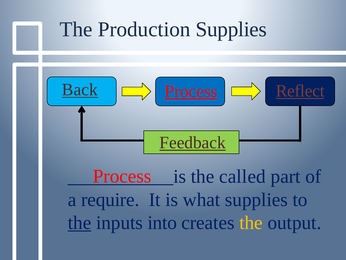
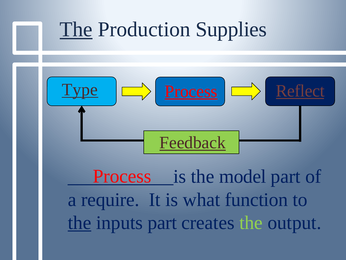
The at (76, 29) underline: none -> present
Back: Back -> Type
called: called -> model
what supplies: supplies -> function
inputs into: into -> part
the at (251, 222) colour: yellow -> light green
